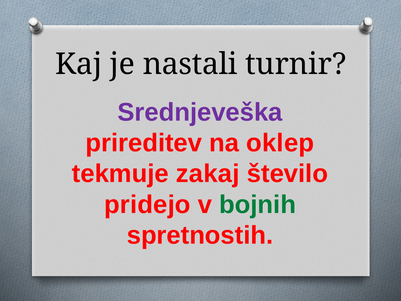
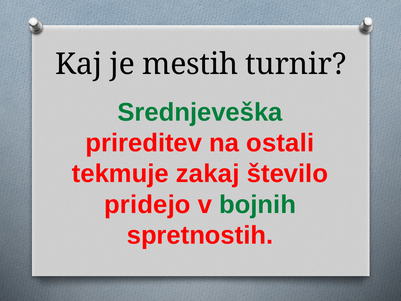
nastali: nastali -> mestih
Srednjeveška colour: purple -> green
oklep: oklep -> ostali
